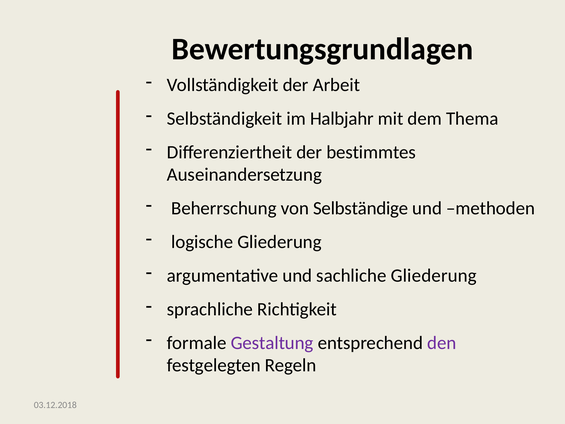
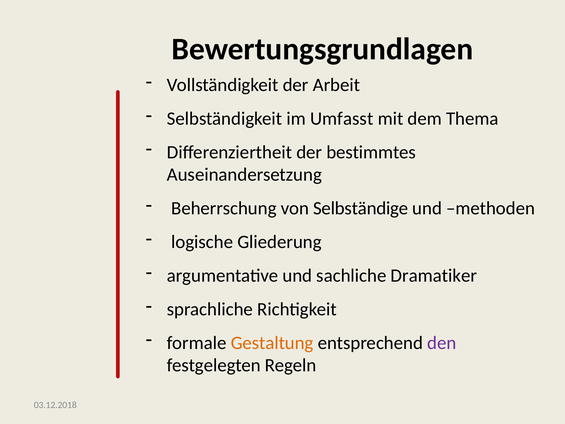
Halbjahr: Halbjahr -> Umfasst
sachliche Gliederung: Gliederung -> Dramatiker
Gestaltung colour: purple -> orange
